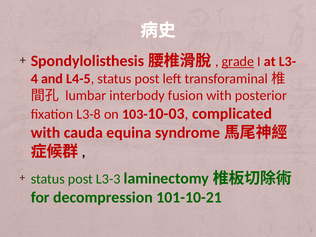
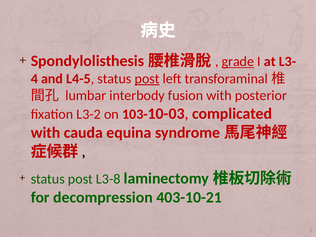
post at (147, 79) underline: none -> present
L3-8: L3-8 -> L3-2
L3-3: L3-3 -> L3-8
101-10-21: 101-10-21 -> 403-10-21
